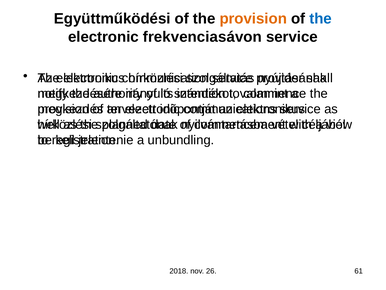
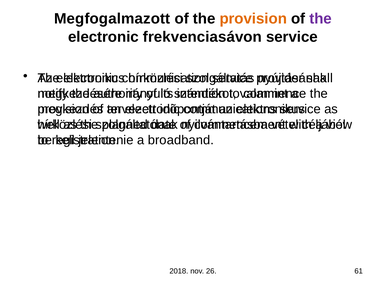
Együttműködési: Együttműködési -> Megfogalmazott
the at (321, 19) colour: blue -> purple
unbundling: unbundling -> broadband
